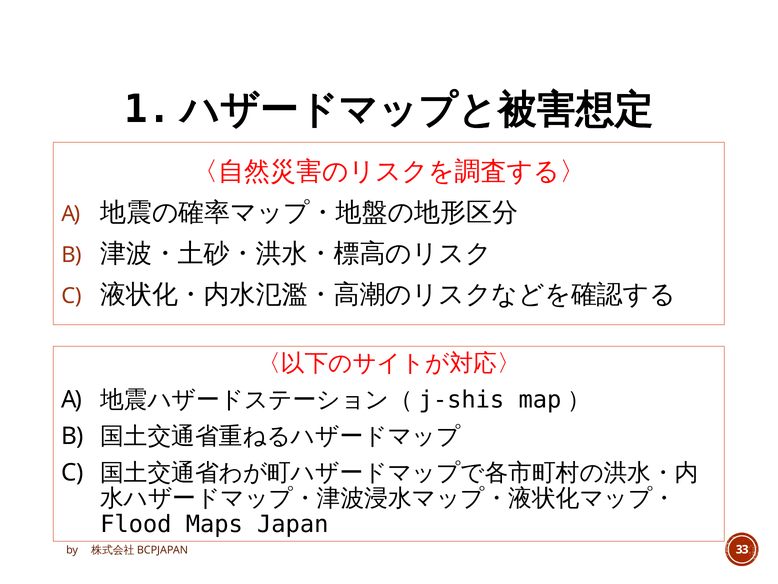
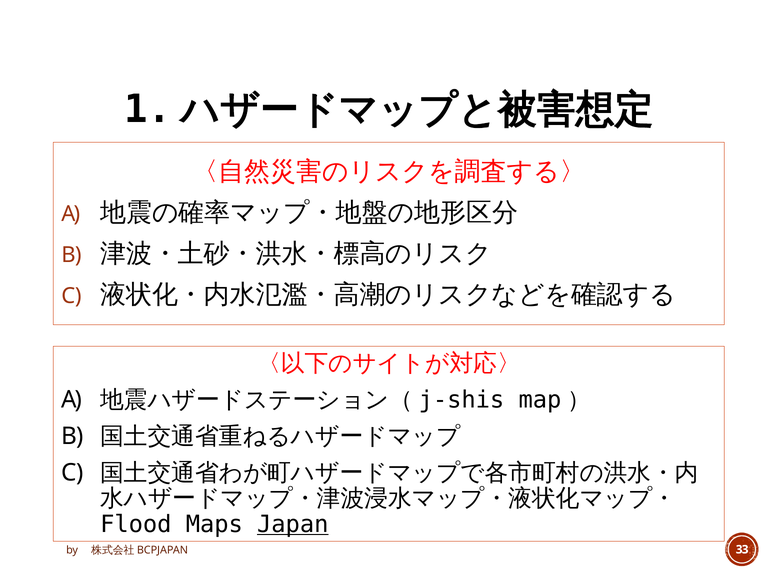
Japan underline: none -> present
